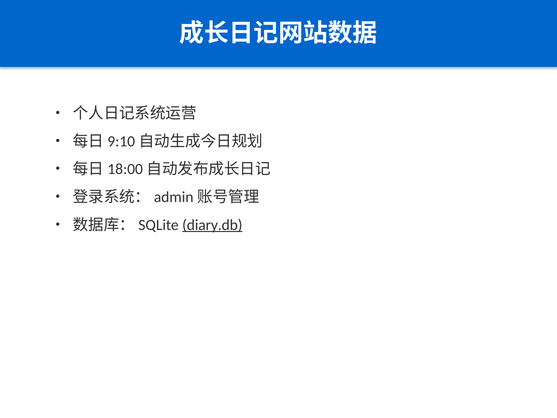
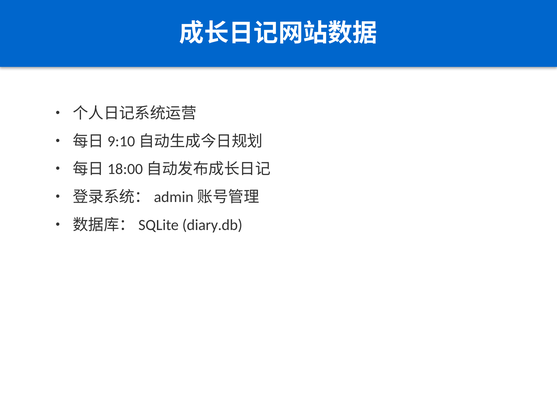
diary.db underline: present -> none
